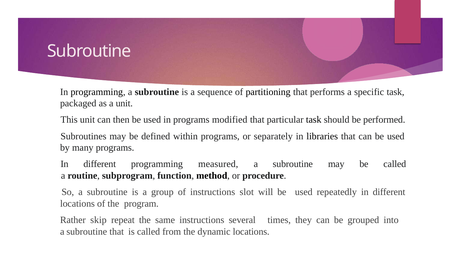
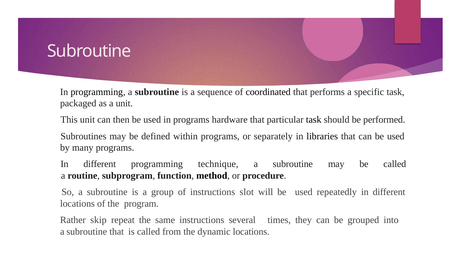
partitioning: partitioning -> coordinated
modified: modified -> hardware
measured: measured -> technique
